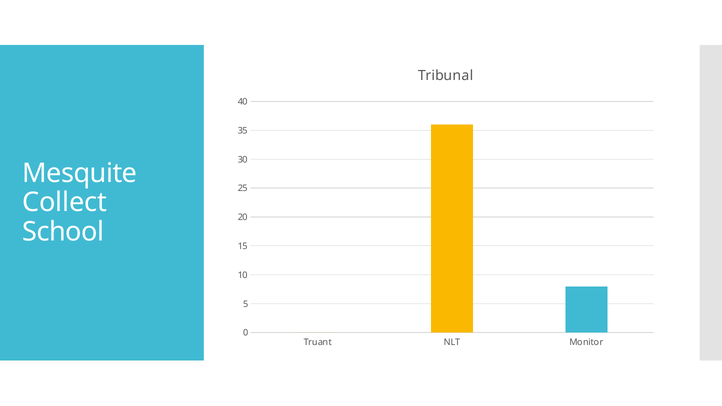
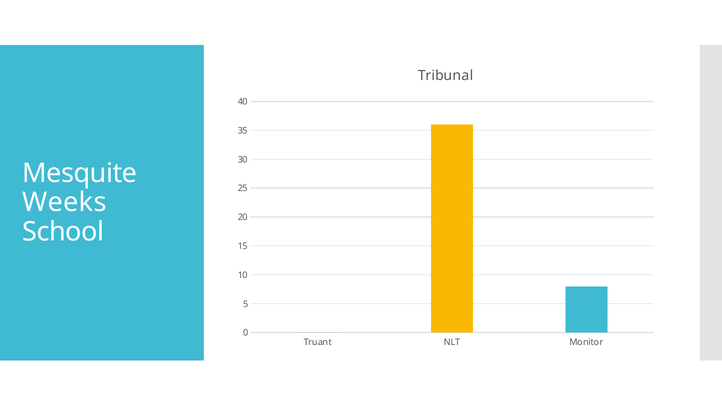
Collect: Collect -> Weeks
